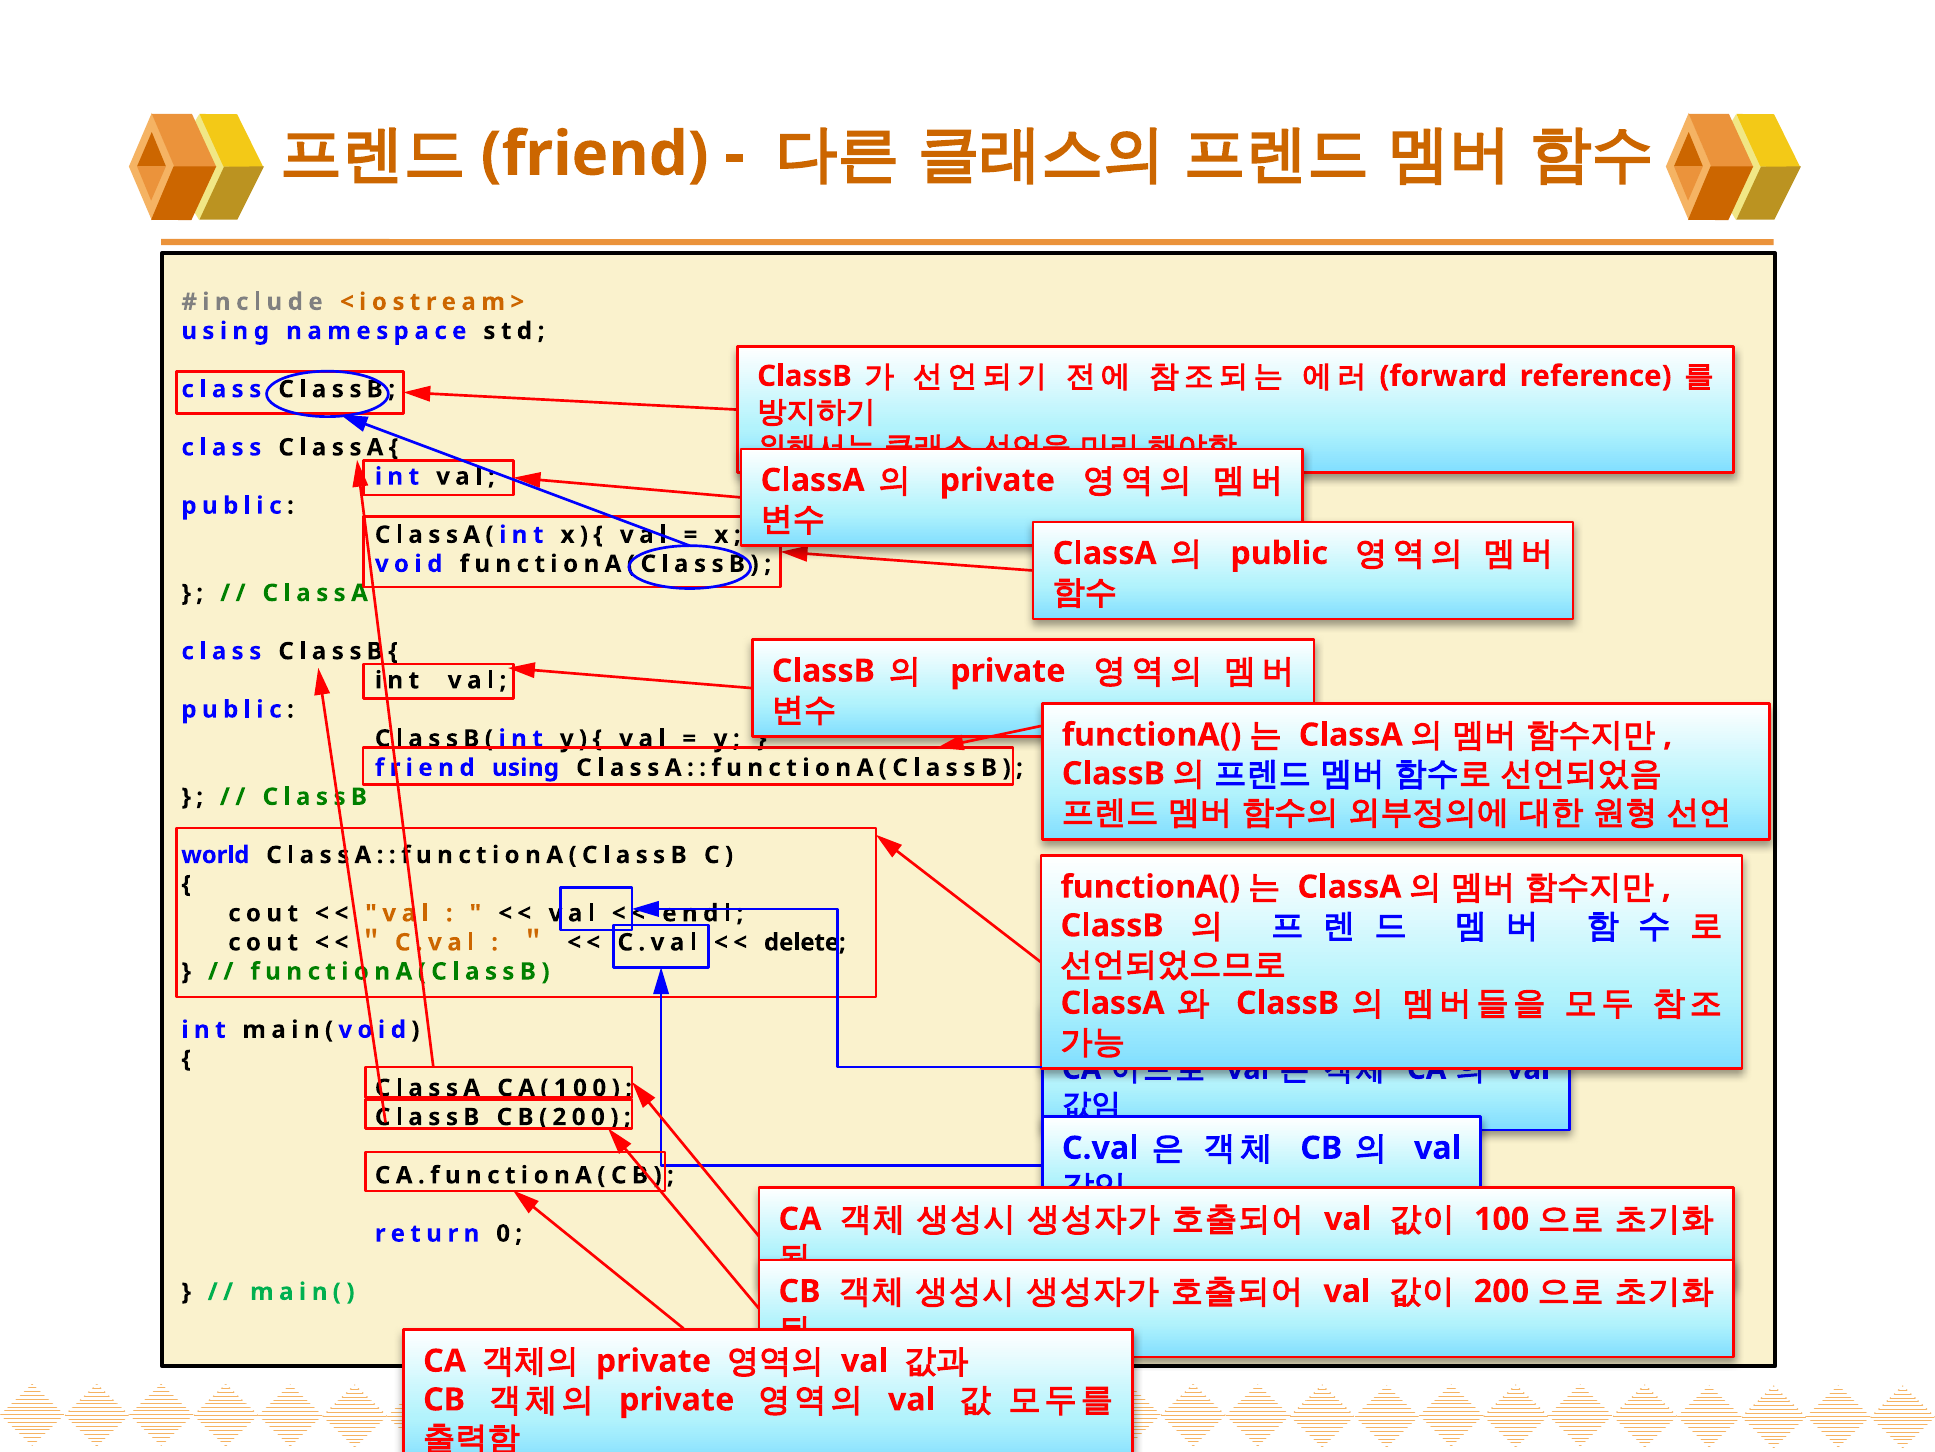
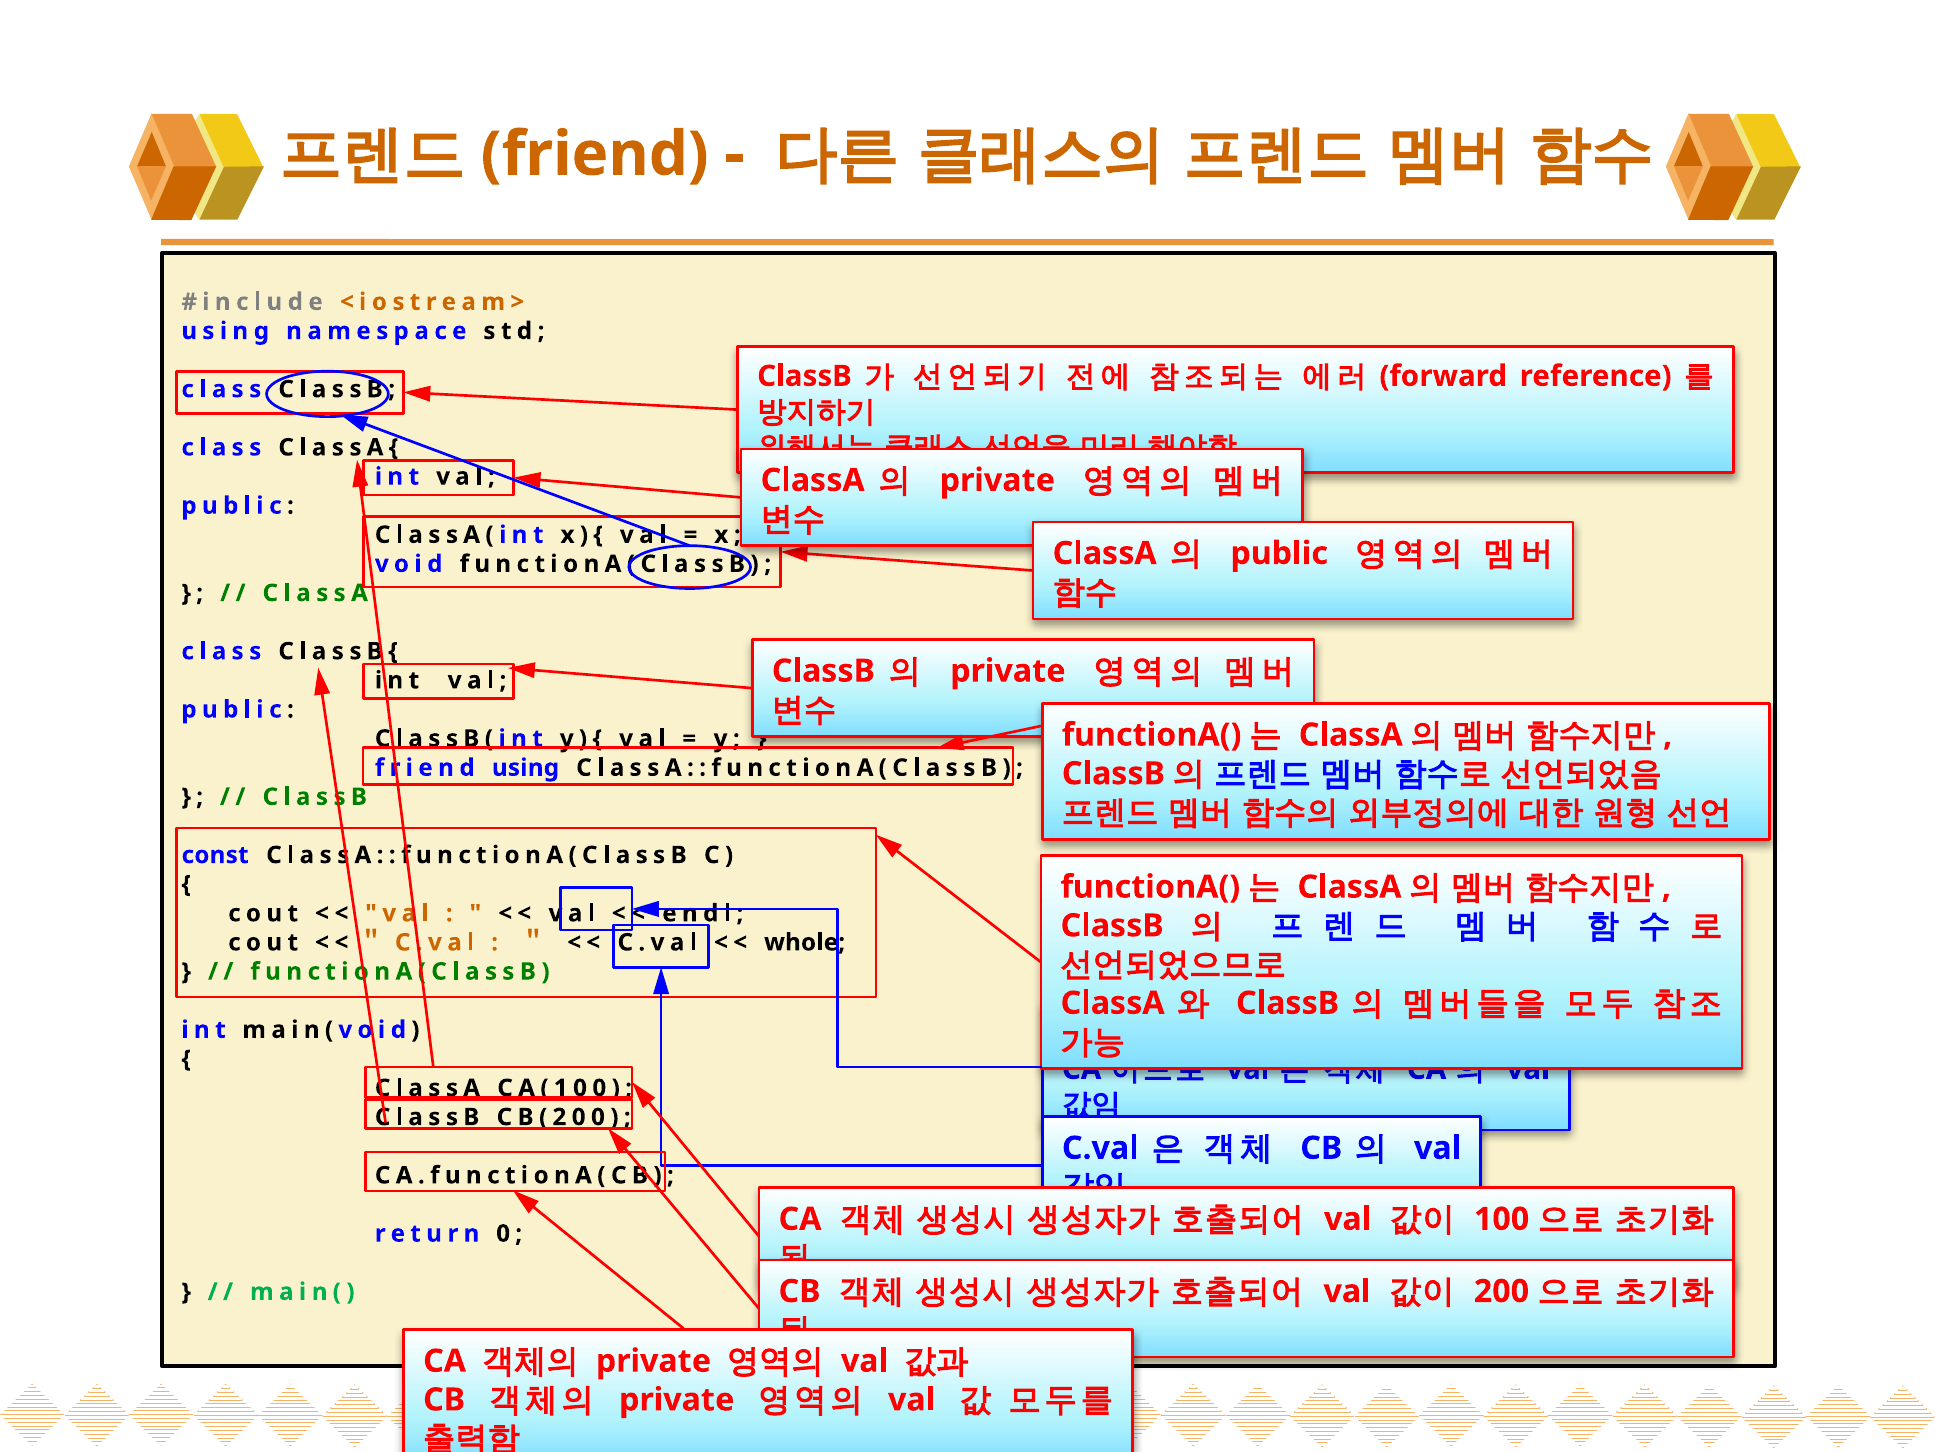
world: world -> const
delete: delete -> whole
